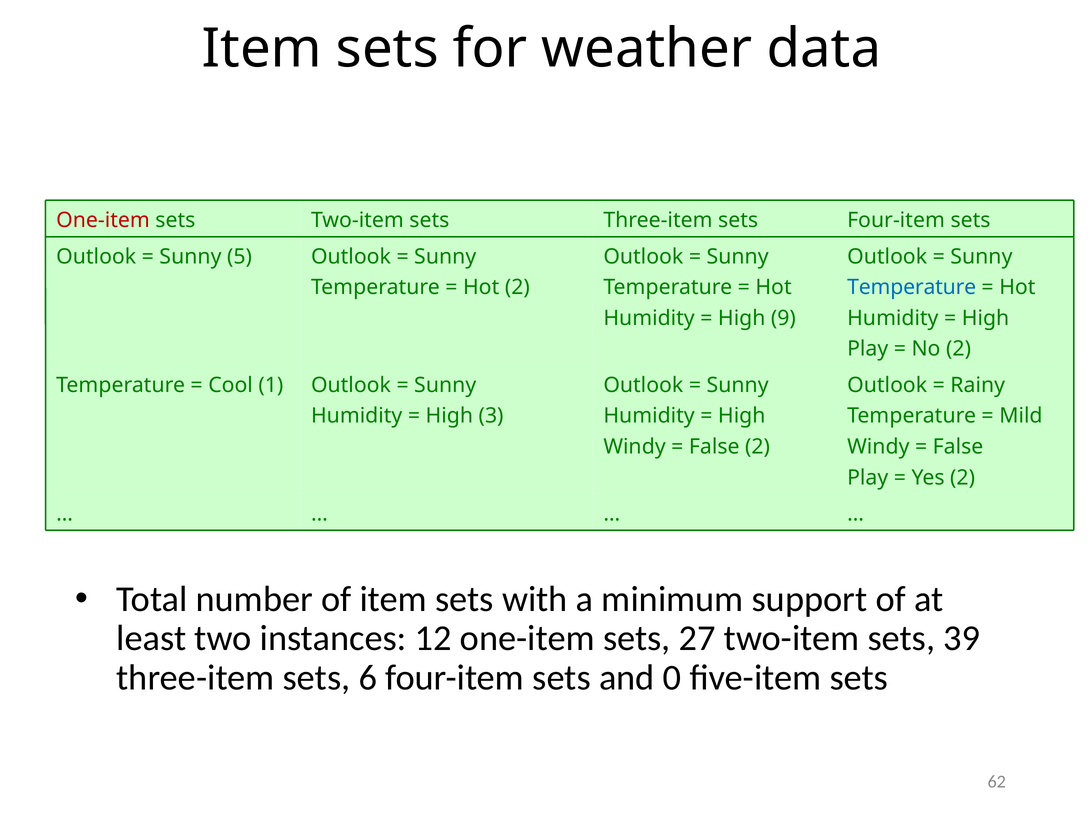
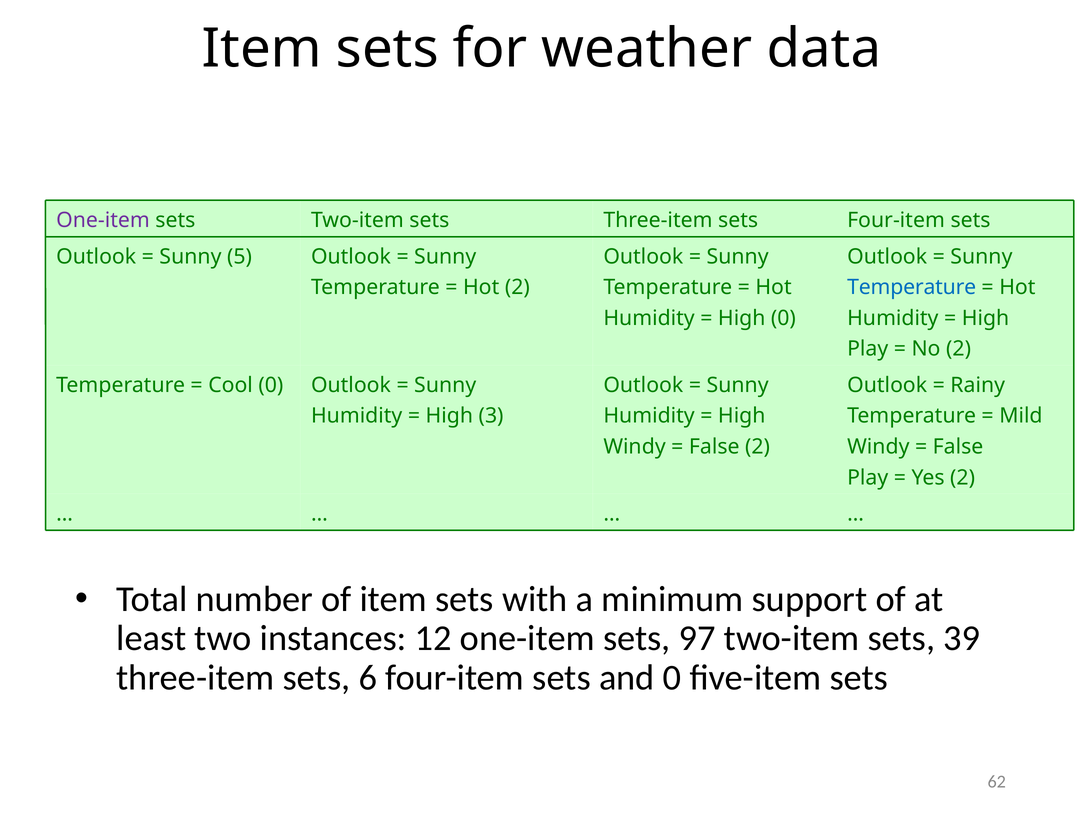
One-item at (103, 220) colour: red -> purple
High 9: 9 -> 0
Cool 1: 1 -> 0
27: 27 -> 97
